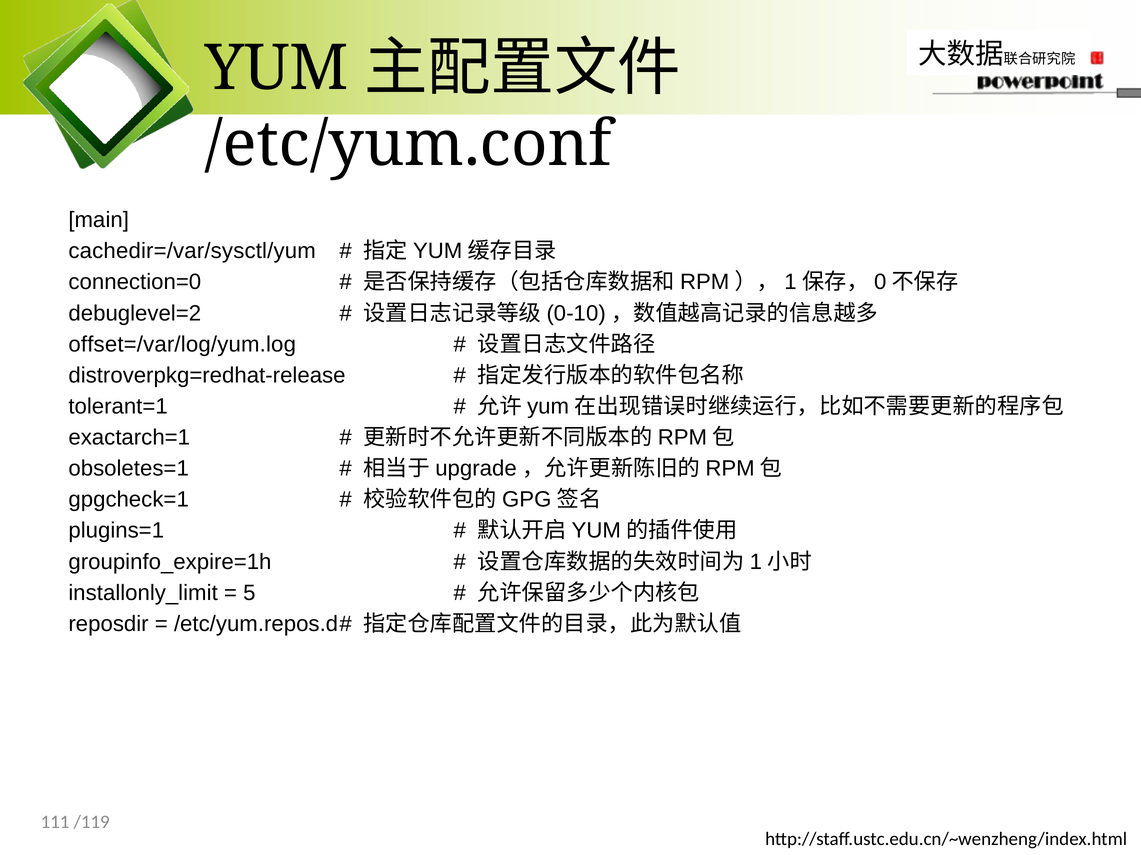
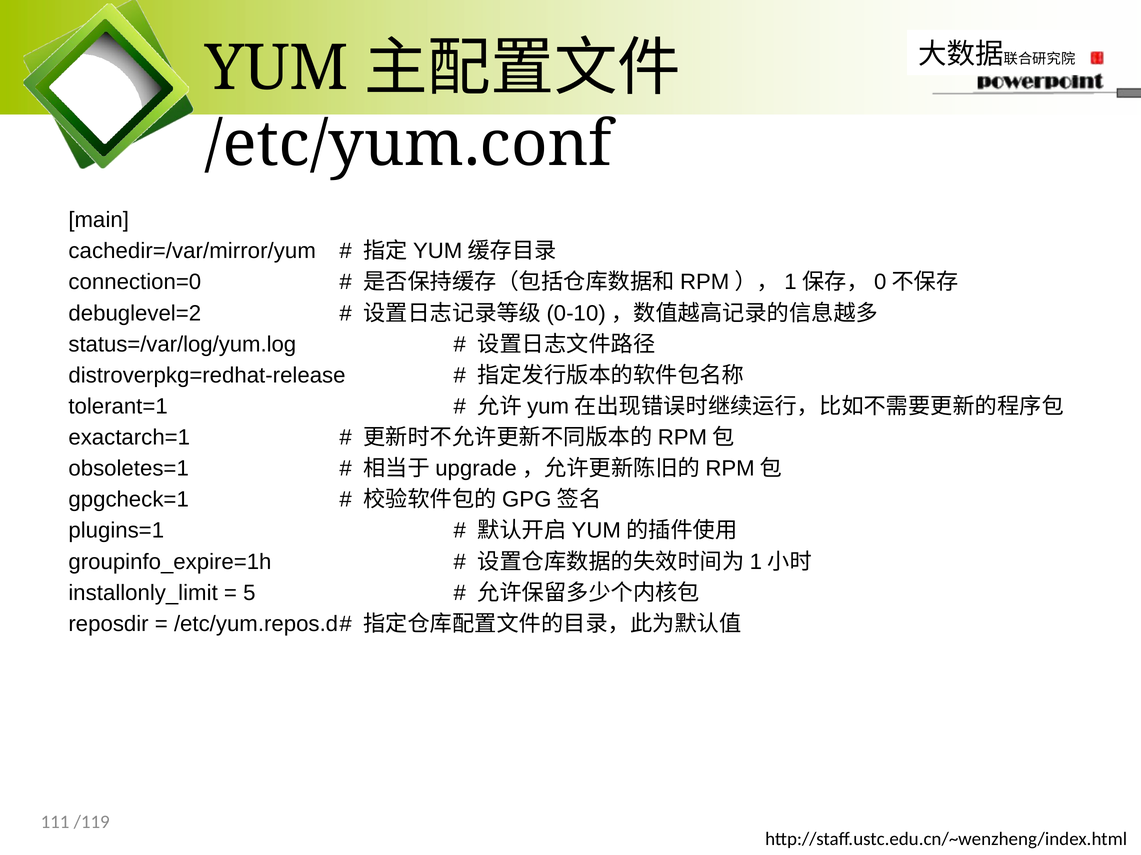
cachedir=/var/sysctl/yum: cachedir=/var/sysctl/yum -> cachedir=/var/mirror/yum
offset=/var/log/yum.log: offset=/var/log/yum.log -> status=/var/log/yum.log
